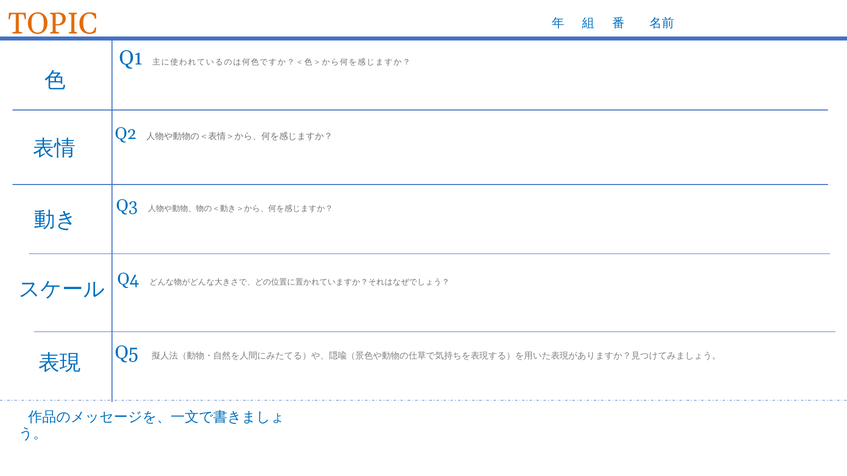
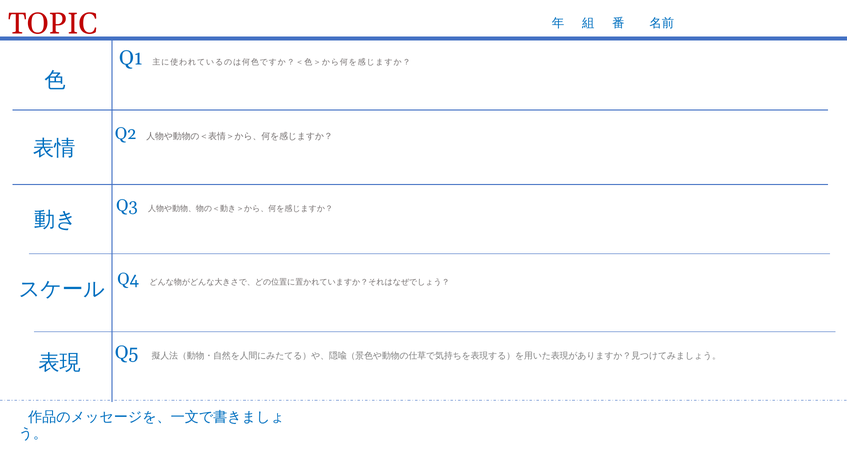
TOPIC colour: orange -> red
